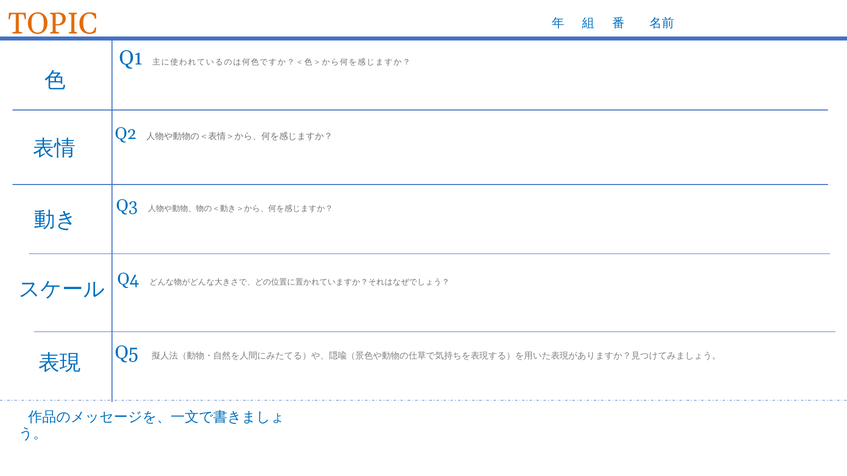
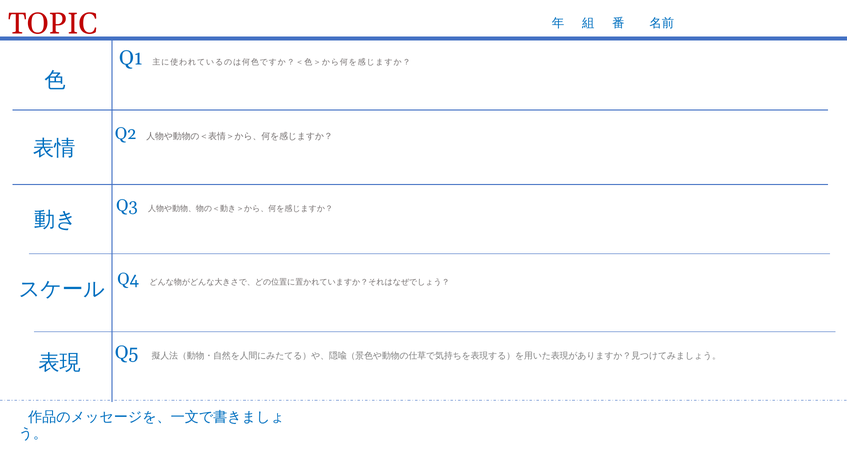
TOPIC colour: orange -> red
